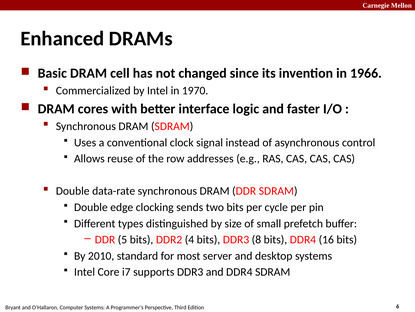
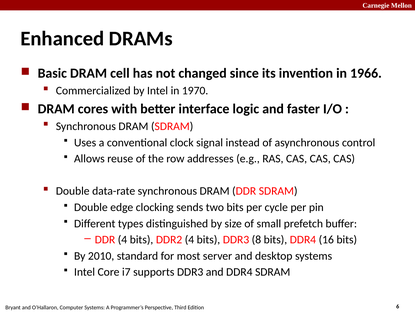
DDR 5: 5 -> 4
